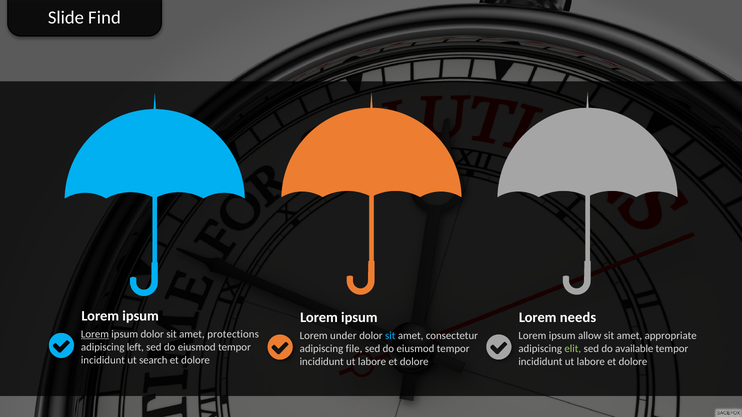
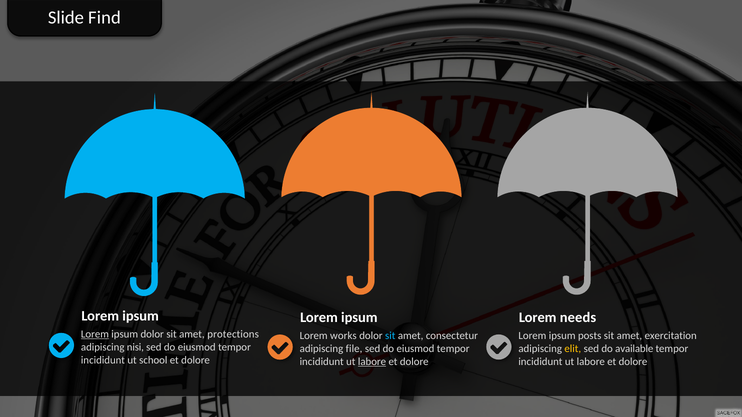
allow: allow -> posts
appropriate: appropriate -> exercitation
under: under -> works
left: left -> nisi
elit colour: light green -> yellow
search: search -> school
labore at (372, 362) underline: none -> present
